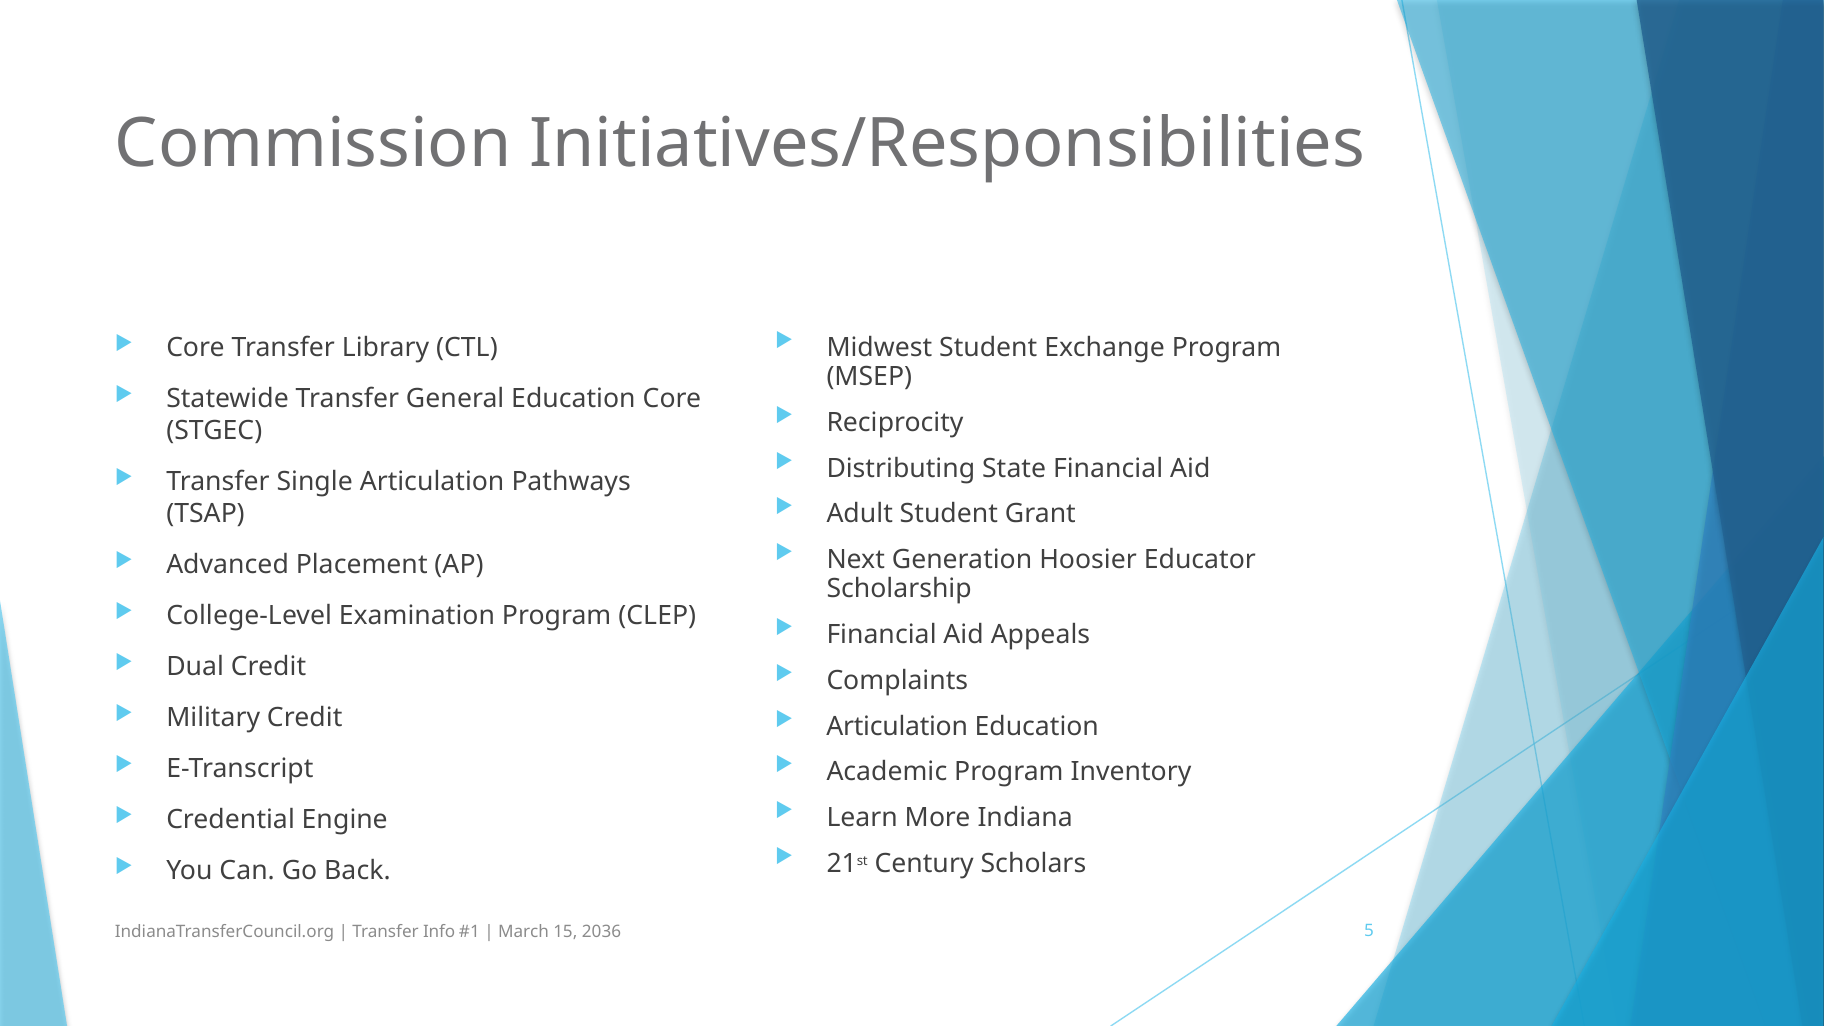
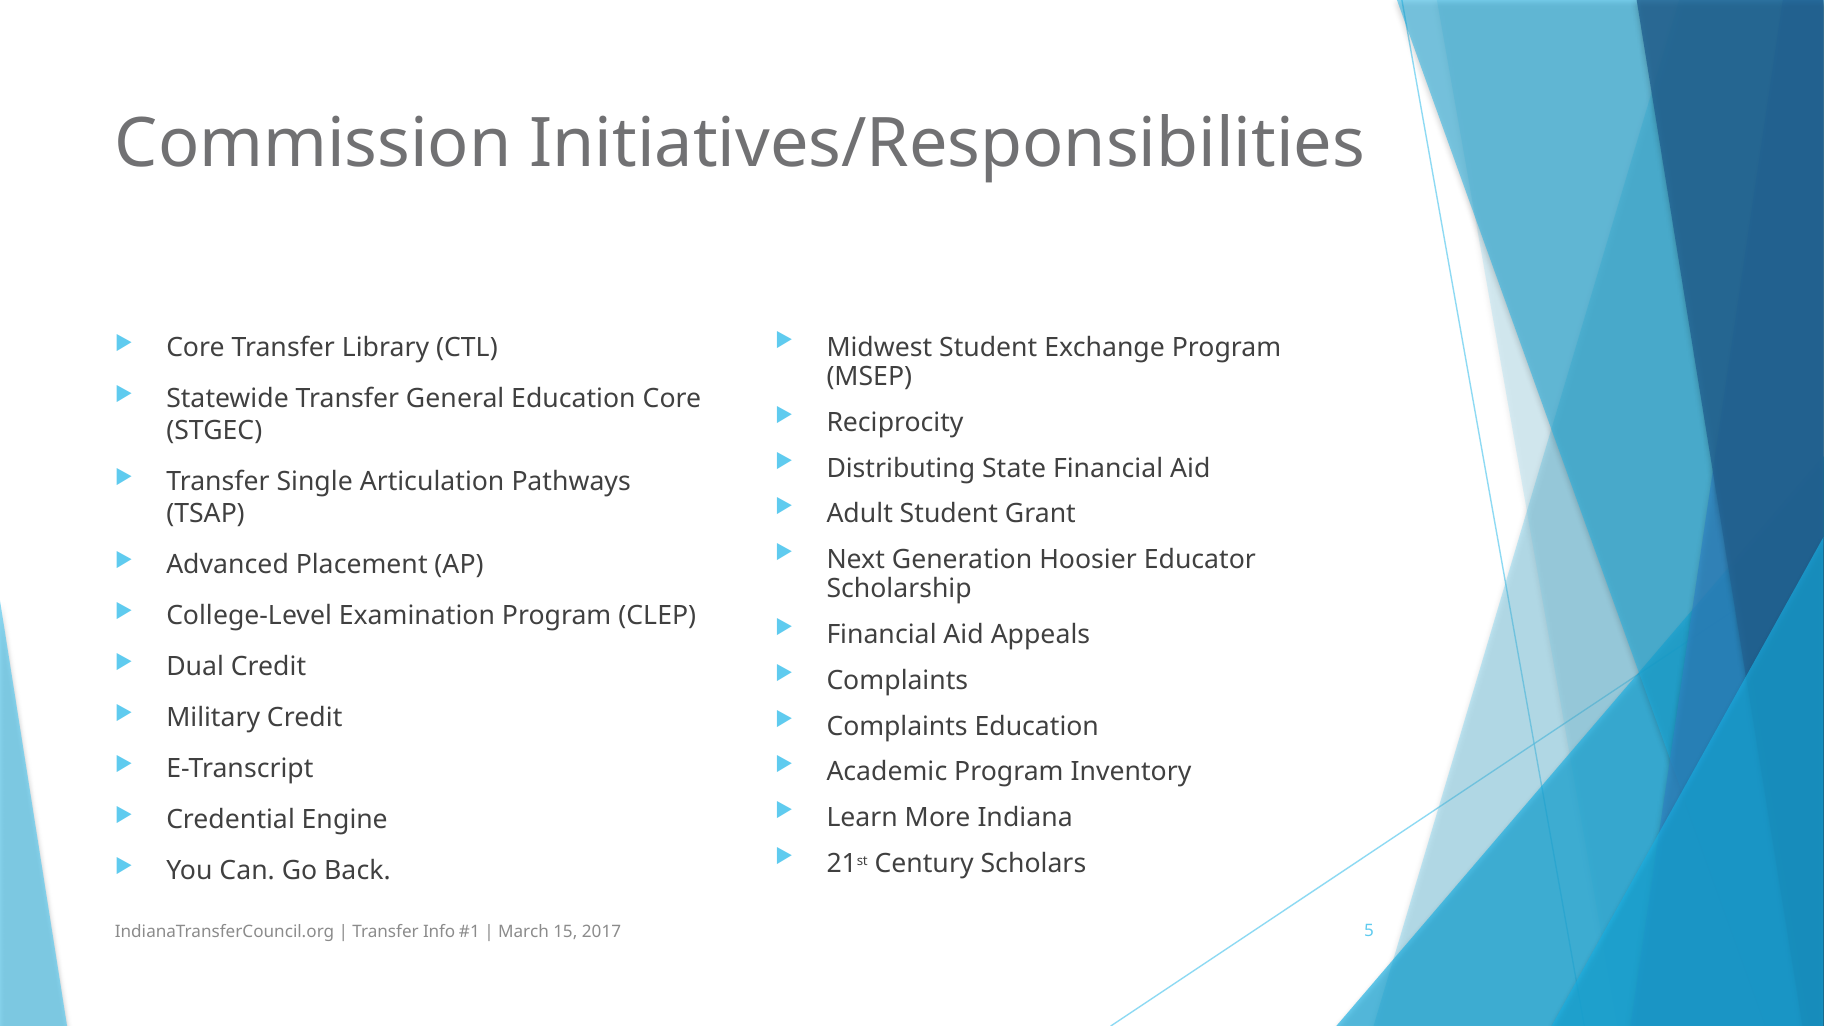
Articulation at (897, 726): Articulation -> Complaints
2036: 2036 -> 2017
